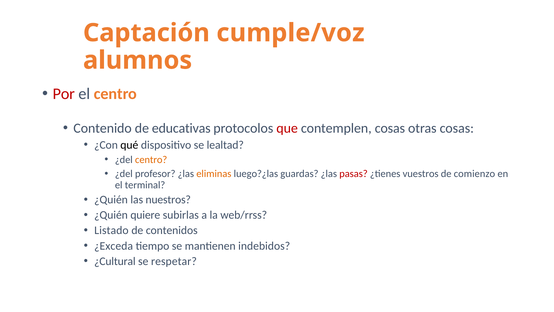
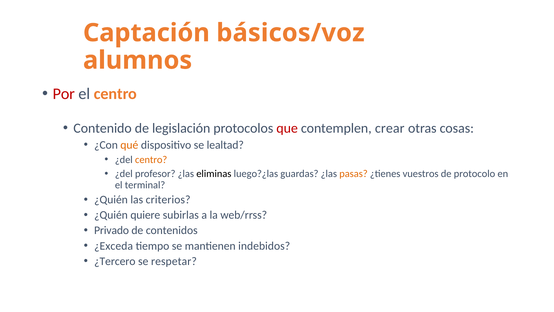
cumple/voz: cumple/voz -> básicos/voz
educativas: educativas -> legislación
contemplen cosas: cosas -> crear
qué colour: black -> orange
eliminas colour: orange -> black
pasas colour: red -> orange
comienzo: comienzo -> protocolo
nuestros: nuestros -> criterios
Listado: Listado -> Privado
¿Cultural: ¿Cultural -> ¿Tercero
